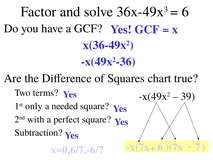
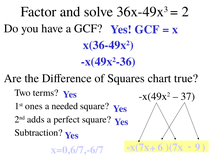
6 at (185, 12): 6 -> 2
39: 39 -> 37
only: only -> ones
with: with -> adds
7: 7 -> 9
